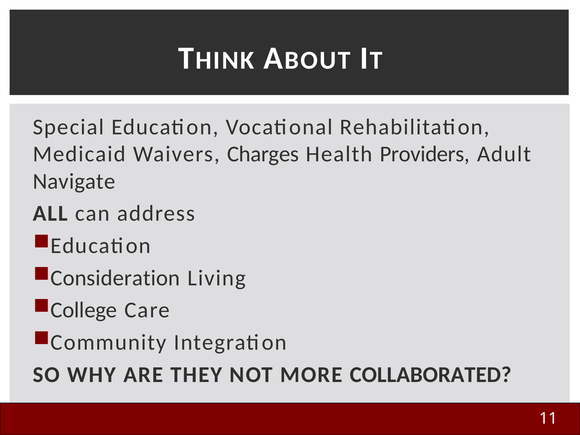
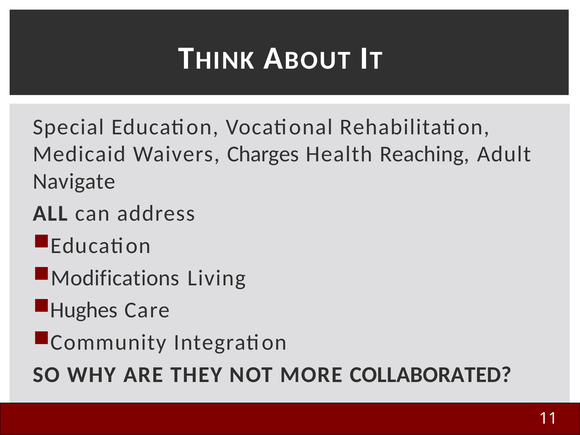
Providers: Providers -> Reaching
Consideration: Consideration -> Modifications
College: College -> Hughes
